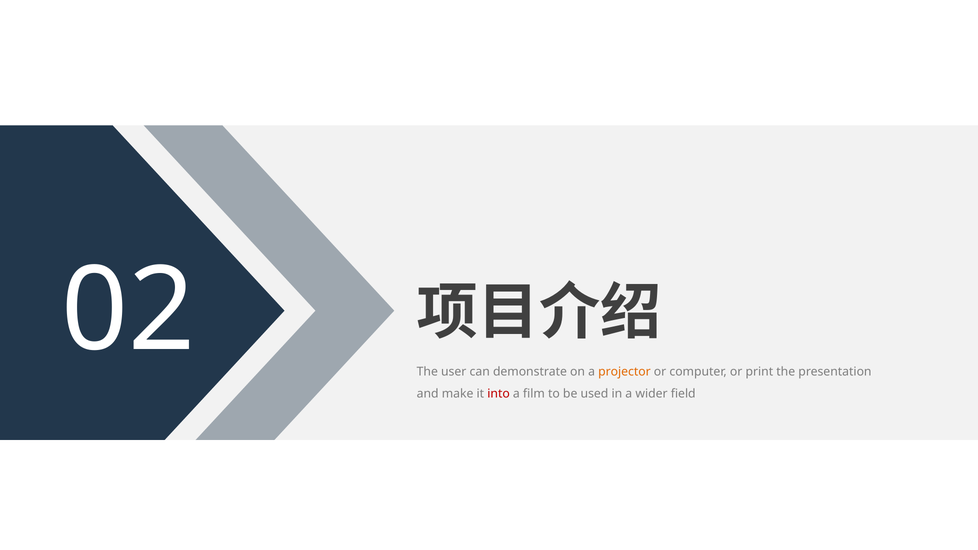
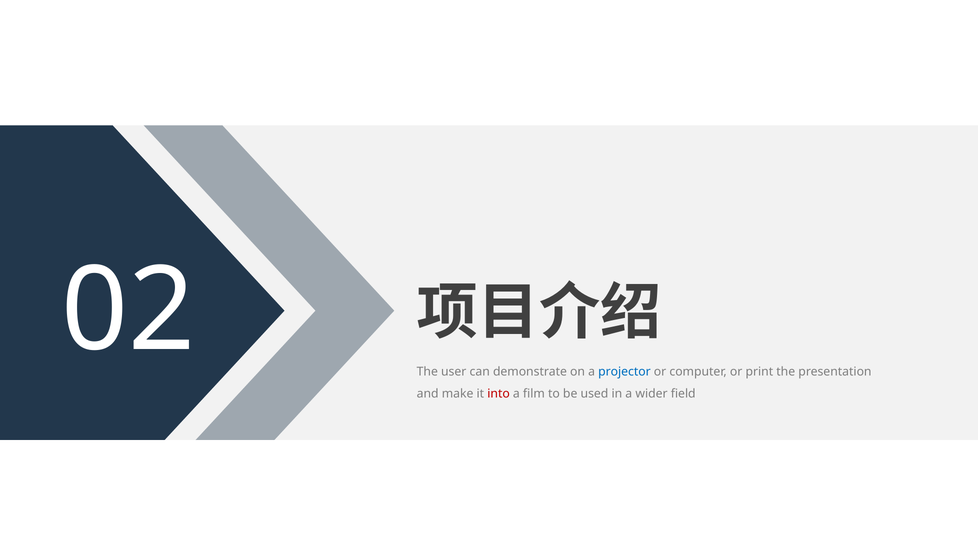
projector colour: orange -> blue
